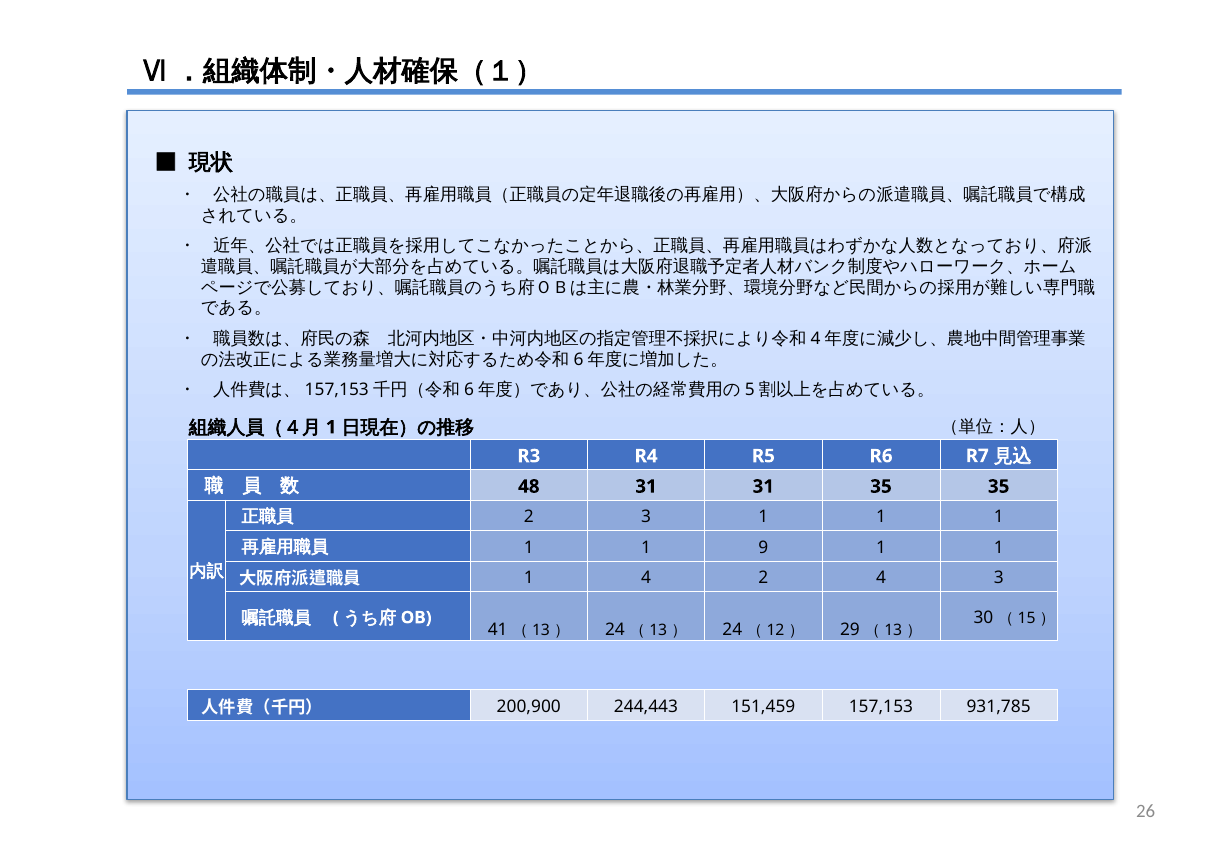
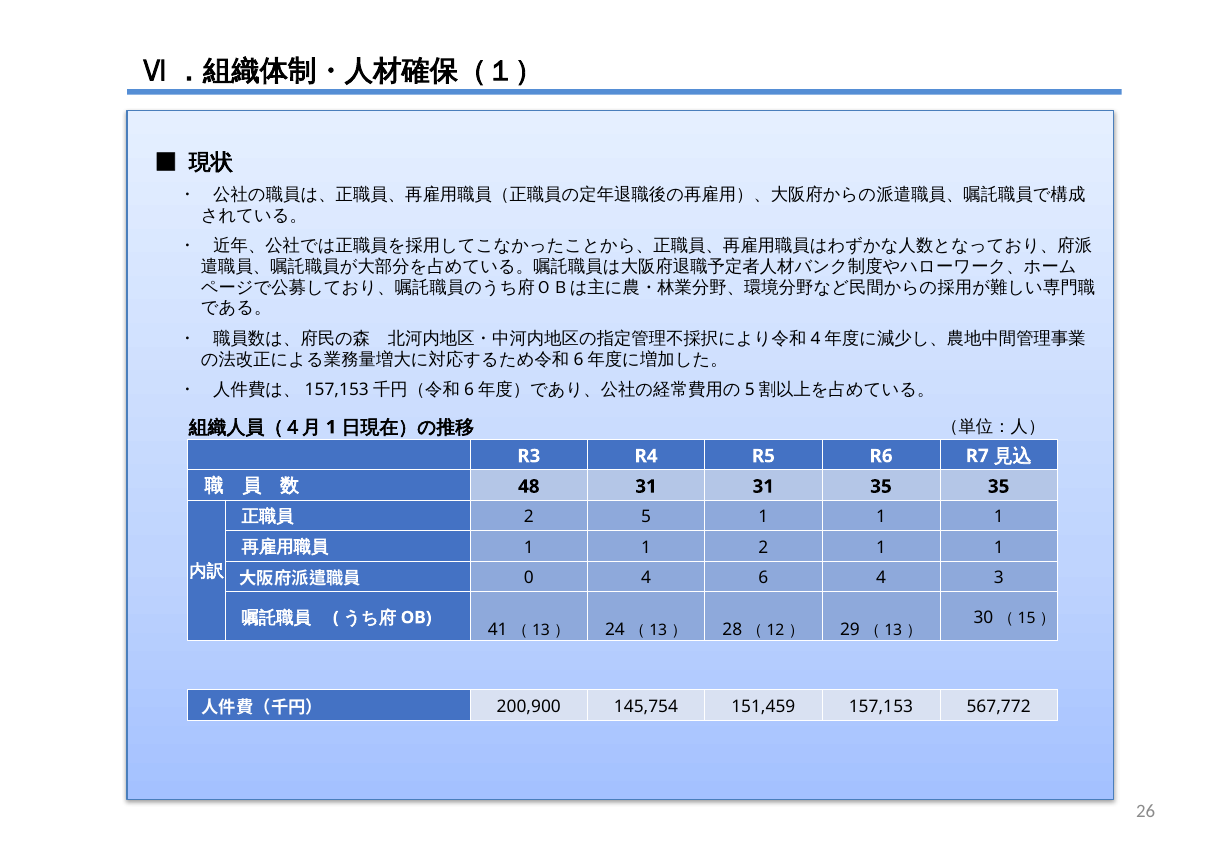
2 3: 3 -> 5
1 9: 9 -> 2
1 at (529, 578): 1 -> 0
4 2: 2 -> 6
24 at (732, 629): 24 -> 28
244,443: 244,443 -> 145,754
931,785: 931,785 -> 567,772
